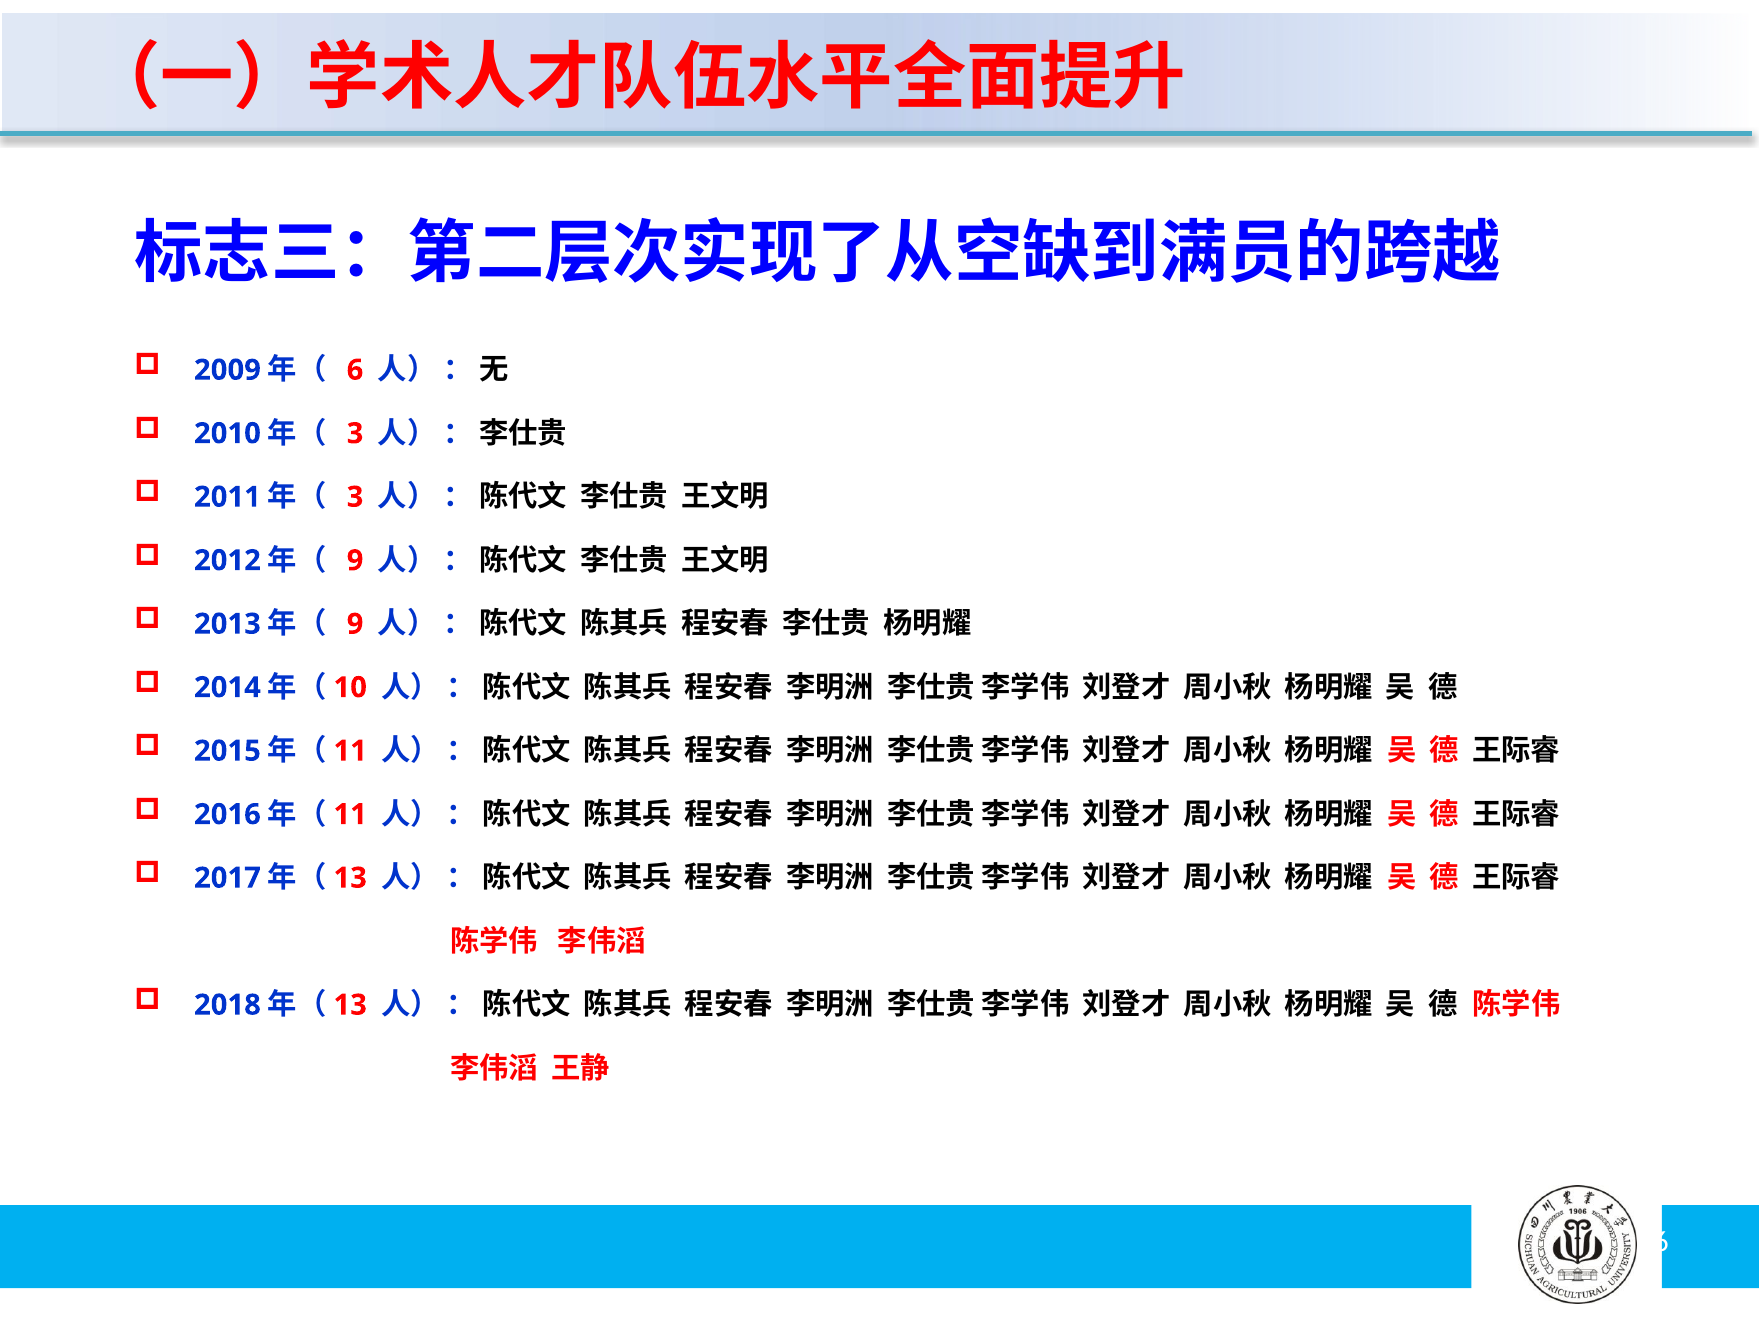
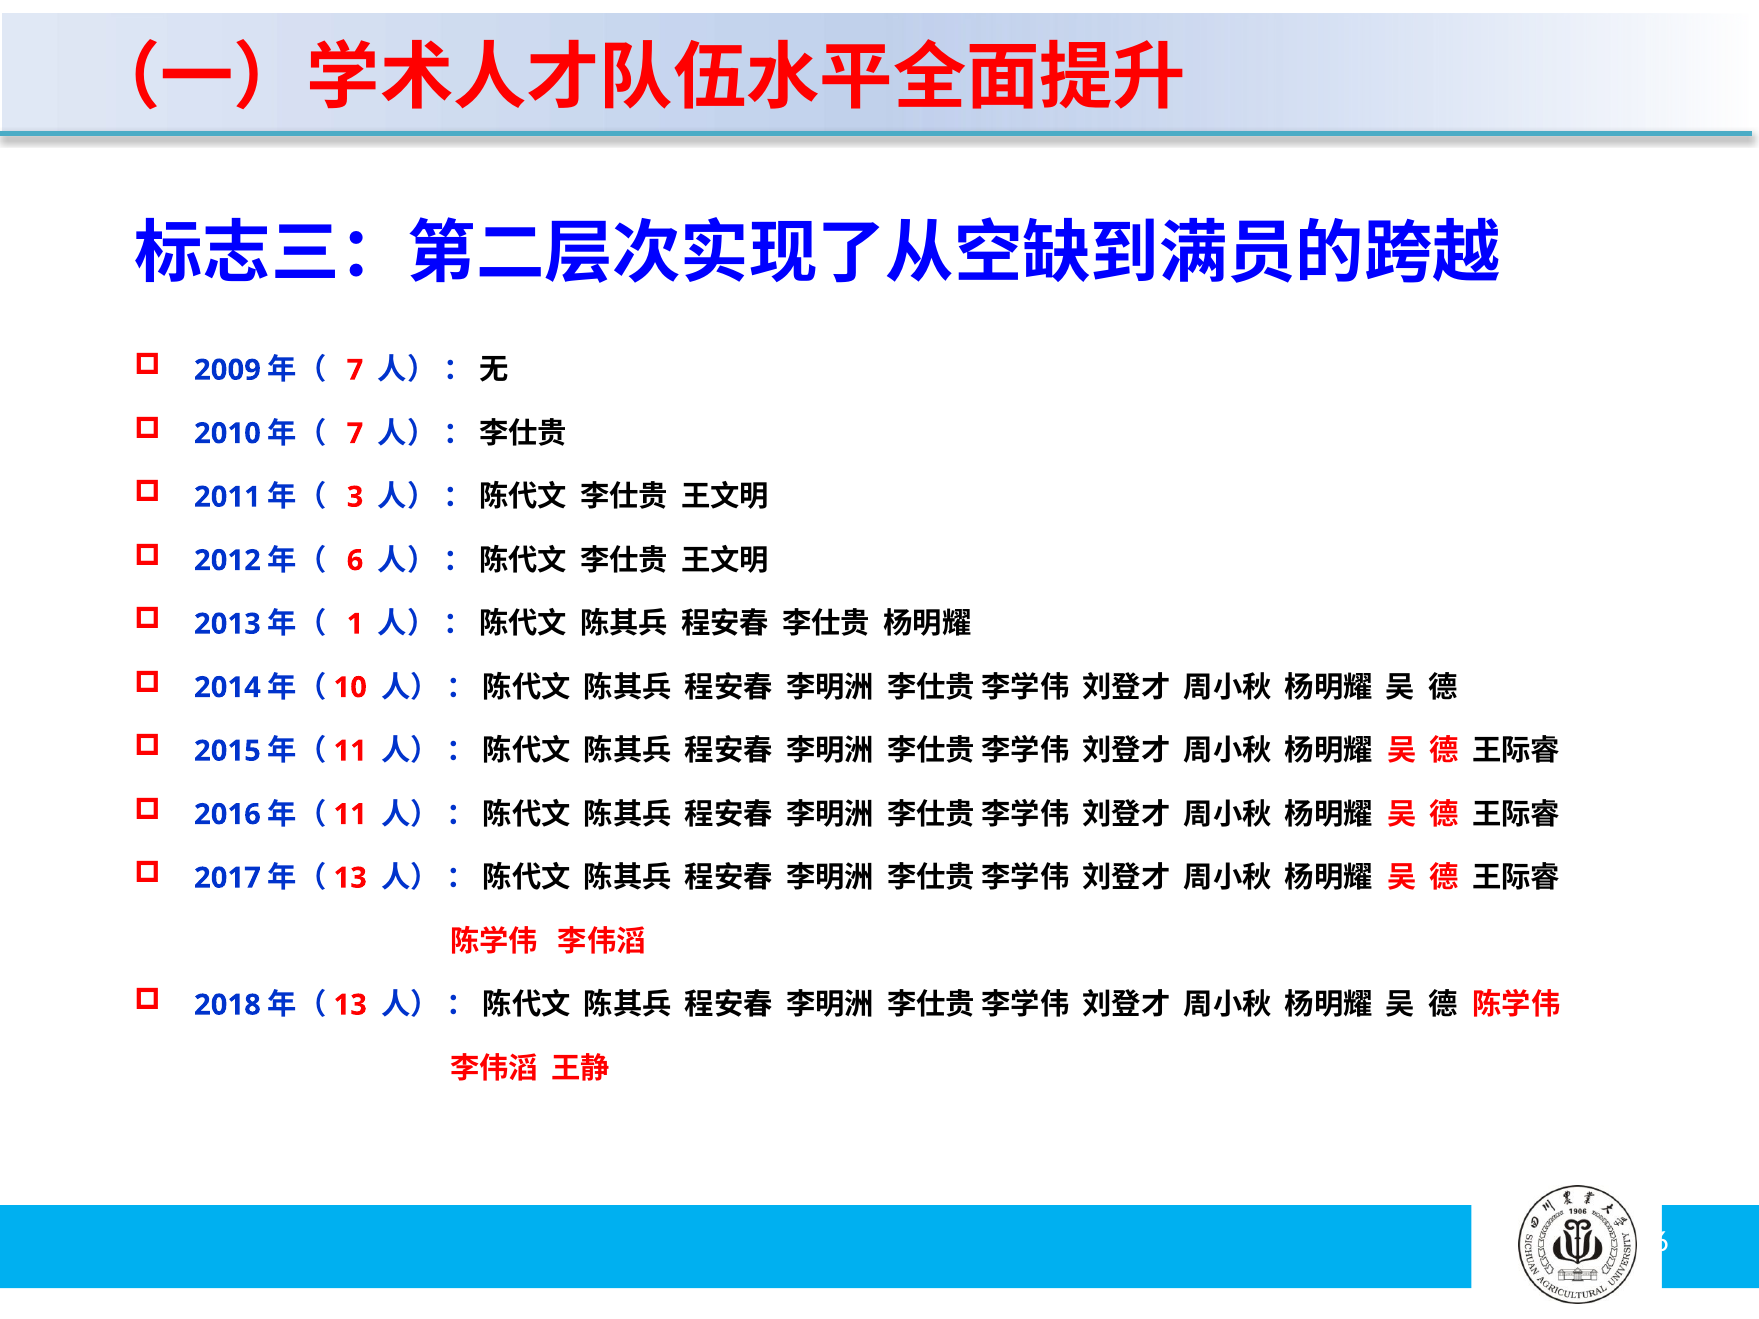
6 at (355, 370): 6 -> 7
3 at (355, 434): 3 -> 7
9 at (355, 561): 9 -> 6
9 at (355, 624): 9 -> 1
